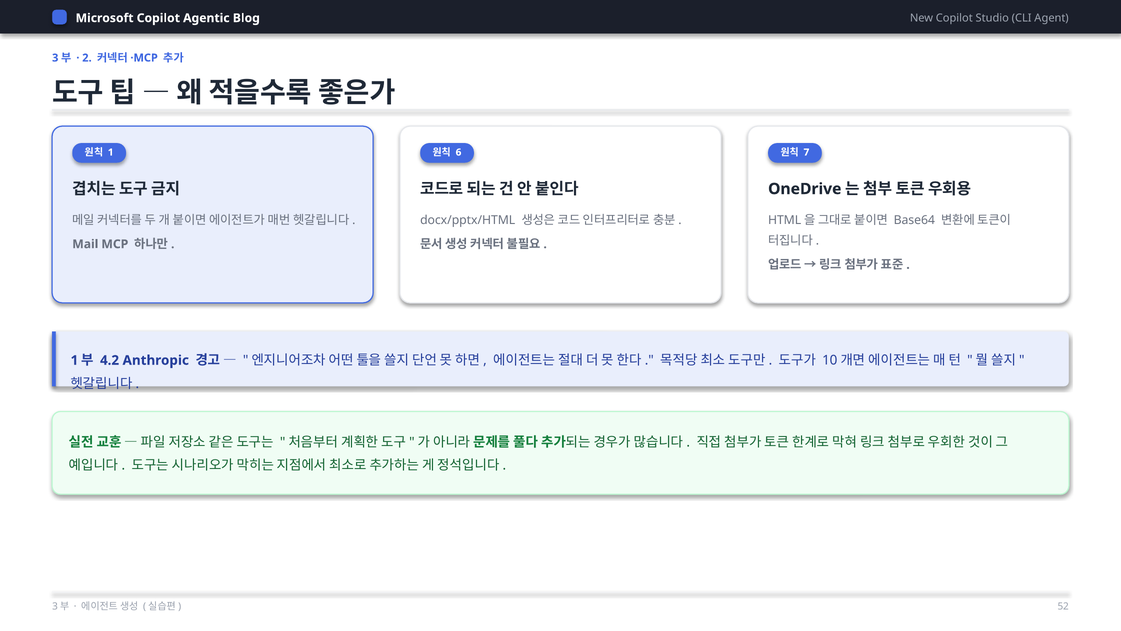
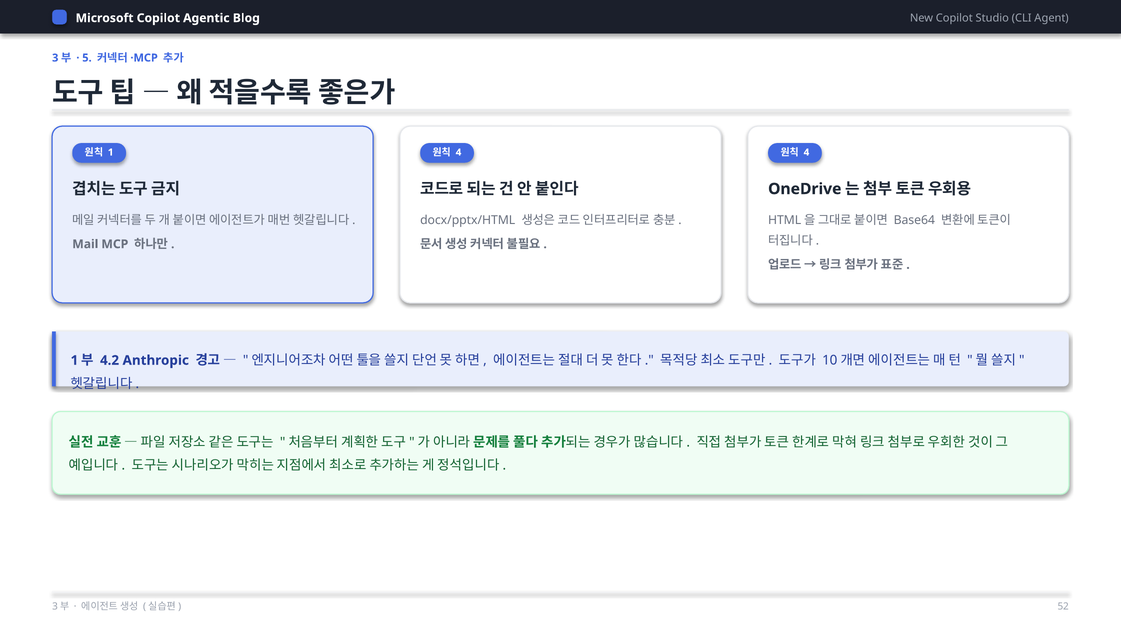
2: 2 -> 5
6 at (459, 152): 6 -> 4
7 at (806, 152): 7 -> 4
